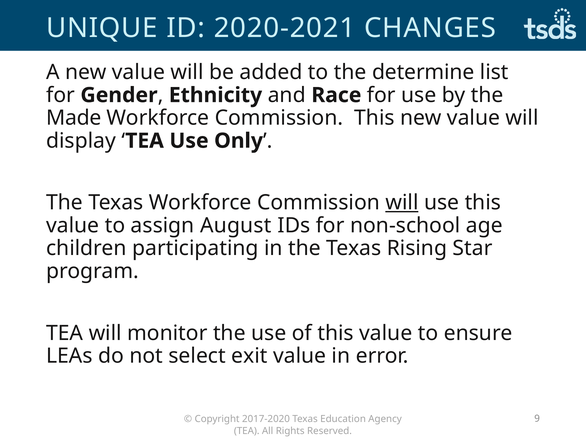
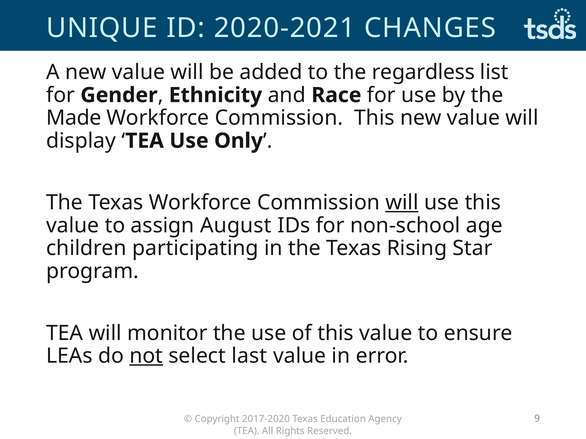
determine: determine -> regardless
not underline: none -> present
exit: exit -> last
